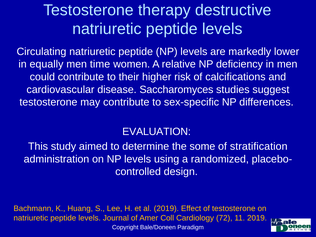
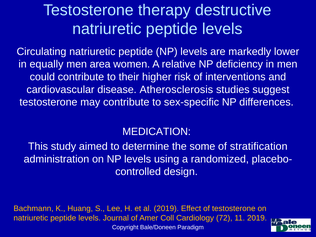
time: time -> area
calcifications: calcifications -> interventions
Saccharomyces: Saccharomyces -> Atherosclerosis
EVALUATION: EVALUATION -> MEDICATION
